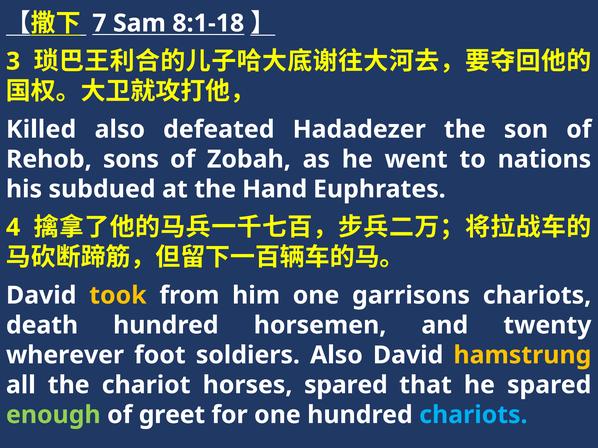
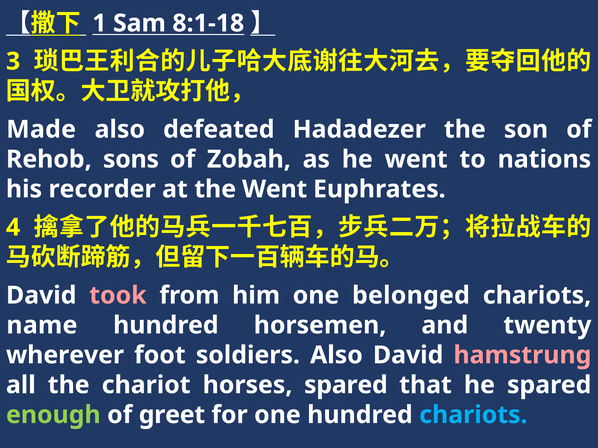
7: 7 -> 1
Killed: Killed -> Made
subdued: subdued -> recorder
the Hand: Hand -> Went
took colour: yellow -> pink
garrisons: garrisons -> belonged
death: death -> name
hamstrung colour: yellow -> pink
